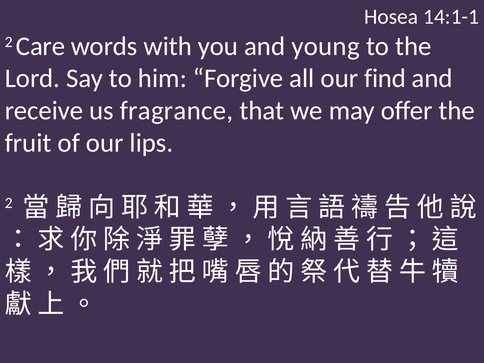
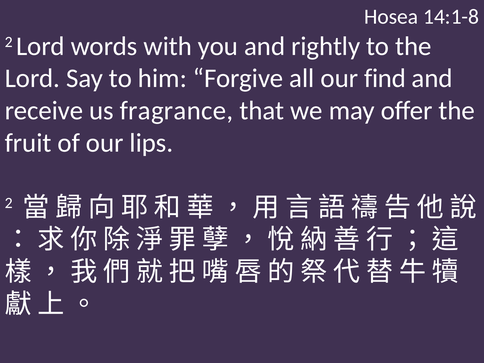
14:1-1: 14:1-1 -> 14:1-8
2 Care: Care -> Lord
young: young -> rightly
